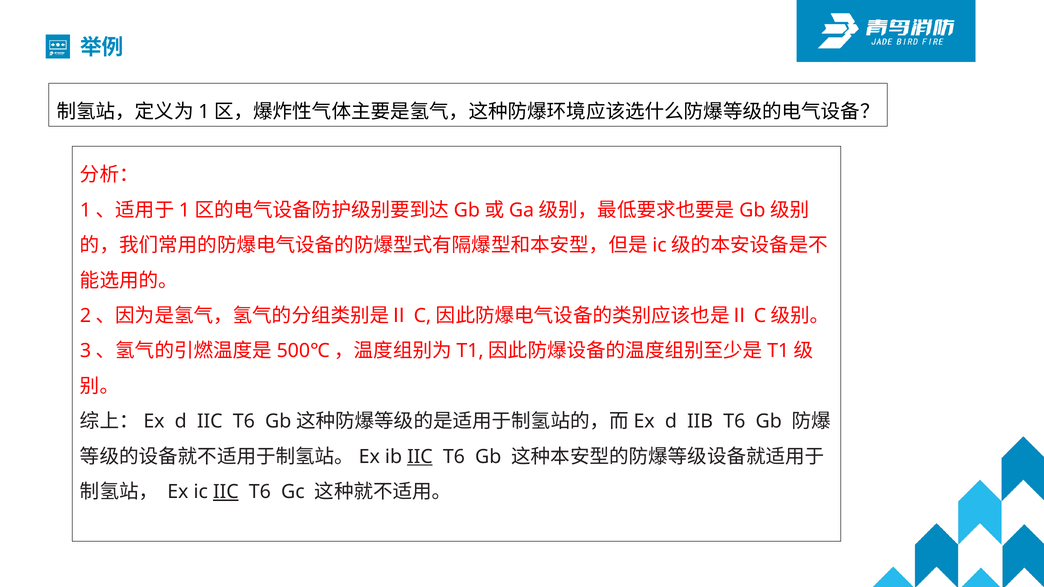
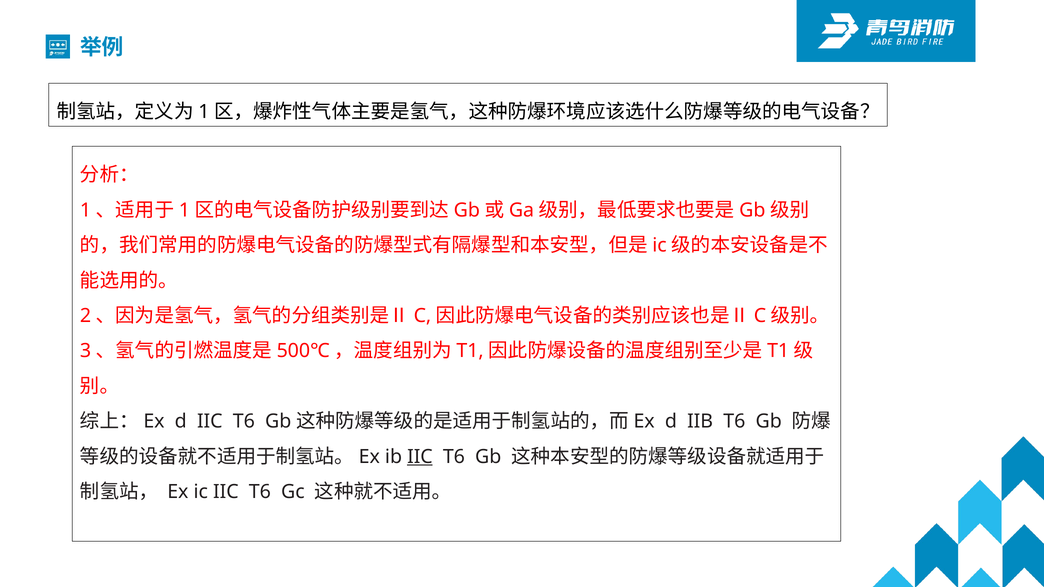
IIC at (226, 492) underline: present -> none
